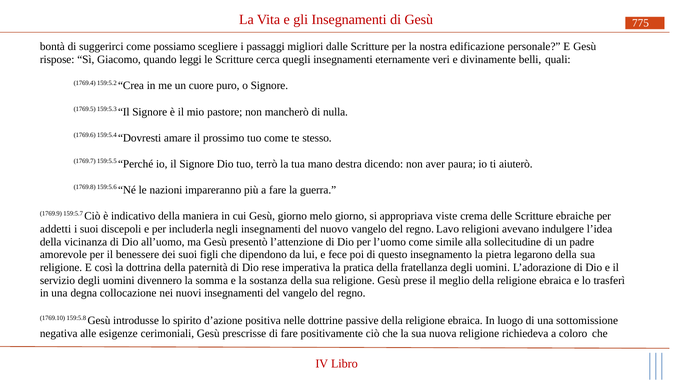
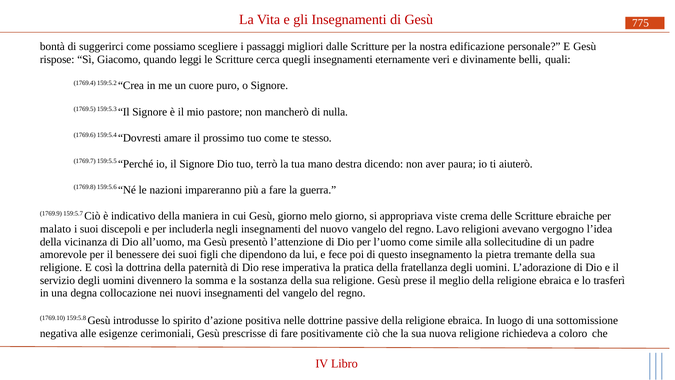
addetti: addetti -> malato
indulgere: indulgere -> vergogno
legarono: legarono -> tremante
